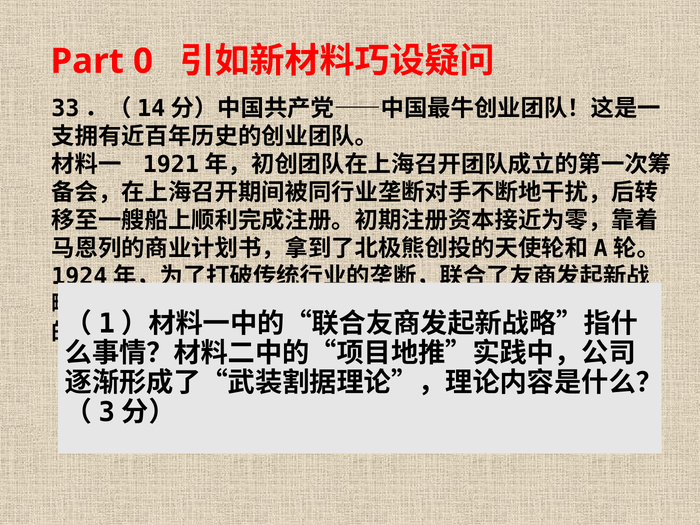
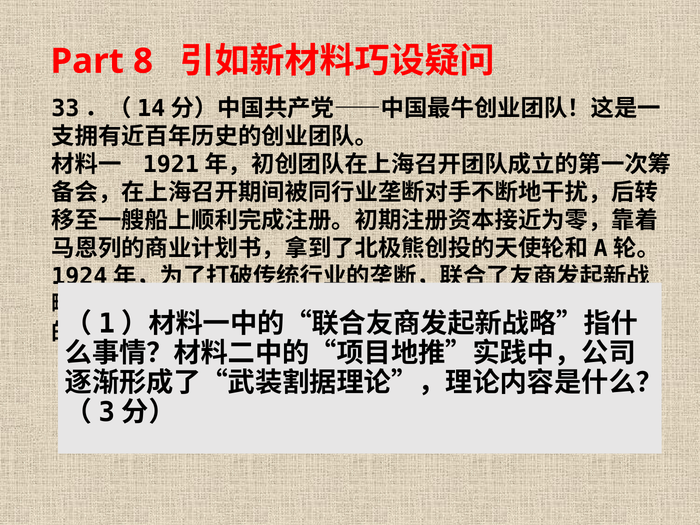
0: 0 -> 8
